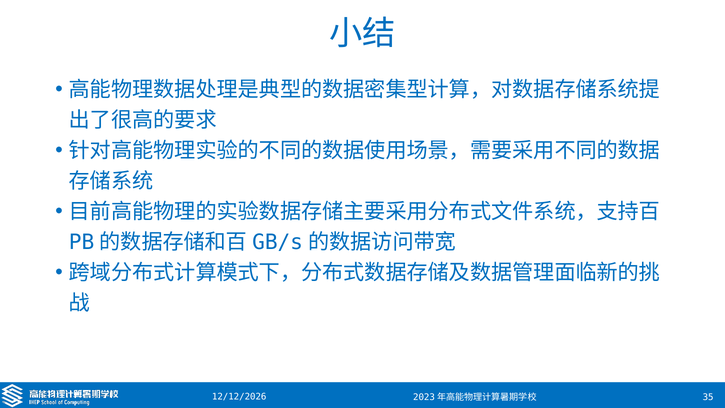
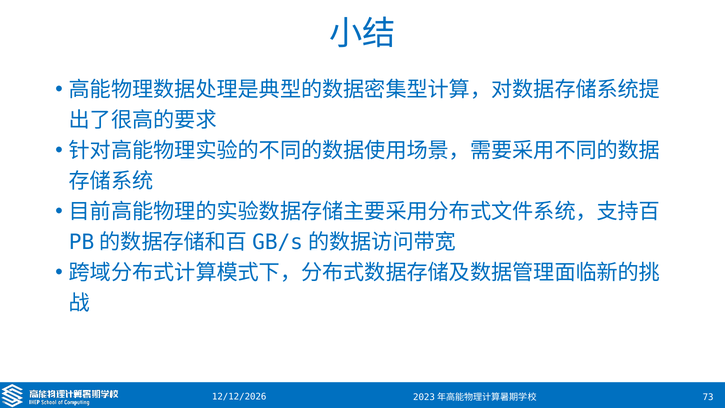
35: 35 -> 73
